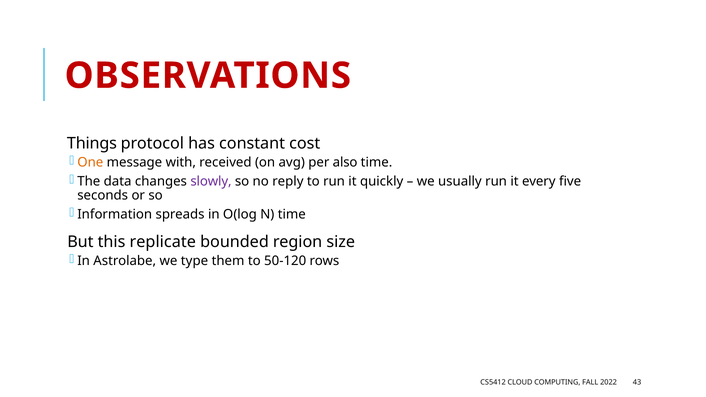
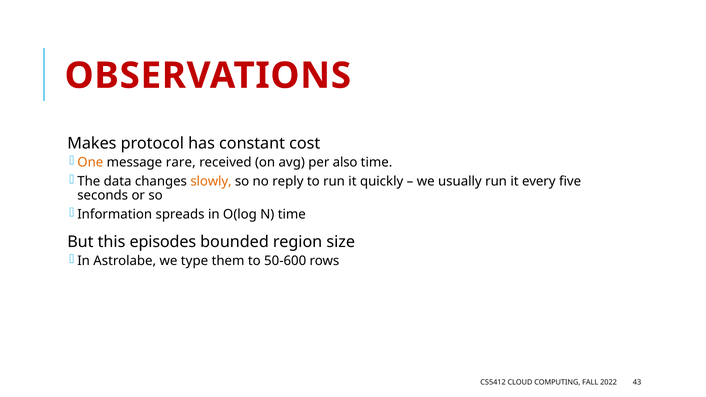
Things: Things -> Makes
with: with -> rare
slowly colour: purple -> orange
replicate: replicate -> episodes
50-120: 50-120 -> 50-600
